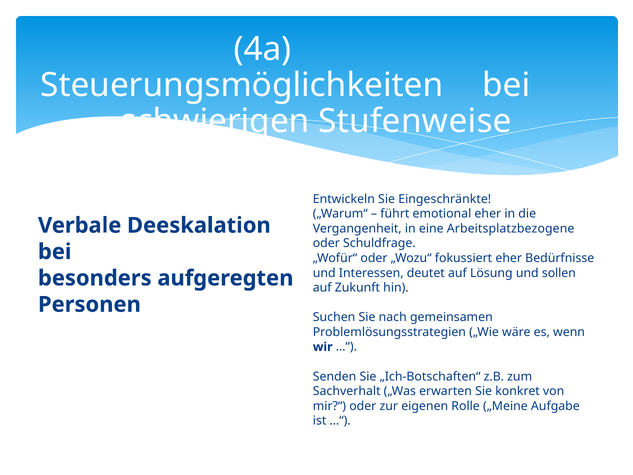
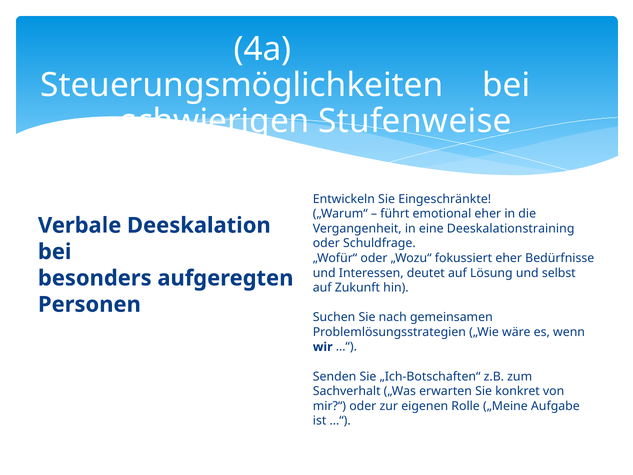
Arbeitsplatzbezogene: Arbeitsplatzbezogene -> Deeskalationstraining
sollen: sollen -> selbst
